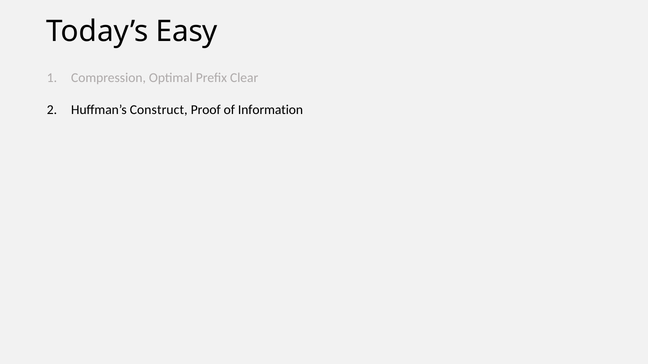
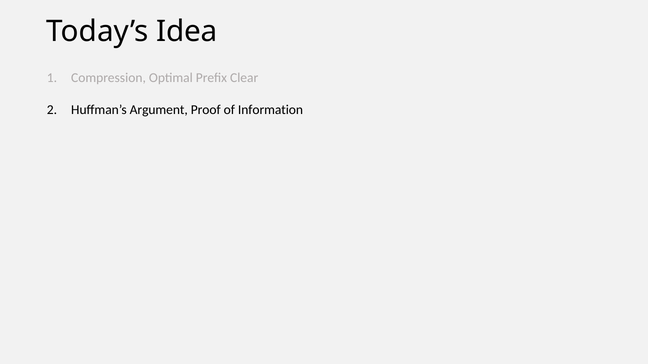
Easy: Easy -> Idea
Construct: Construct -> Argument
